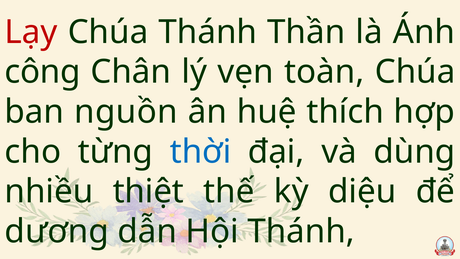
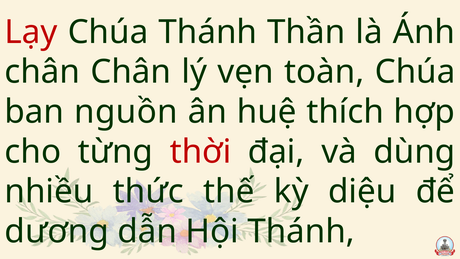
công at (42, 72): công -> chân
thời colour: blue -> red
thiệt: thiệt -> thức
